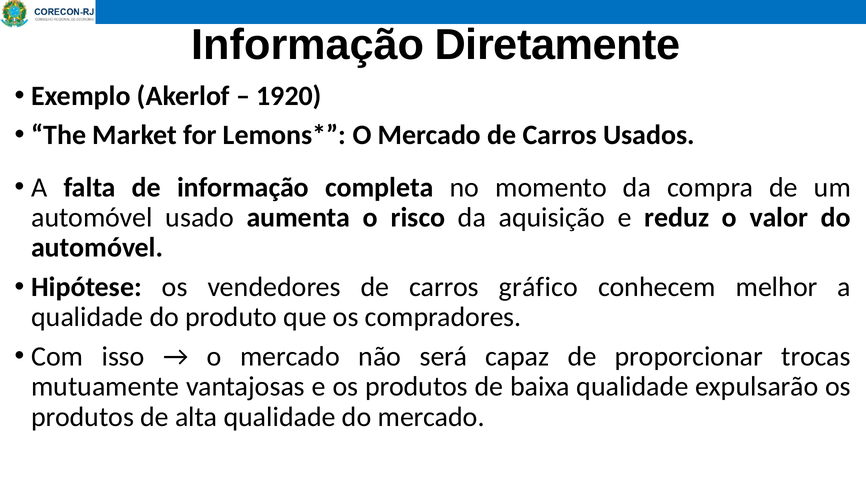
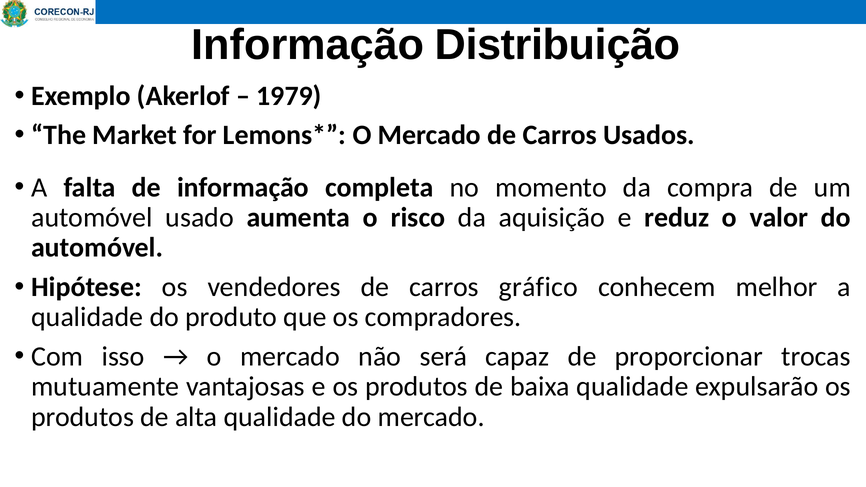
Diretamente: Diretamente -> Distribuição
1920: 1920 -> 1979
